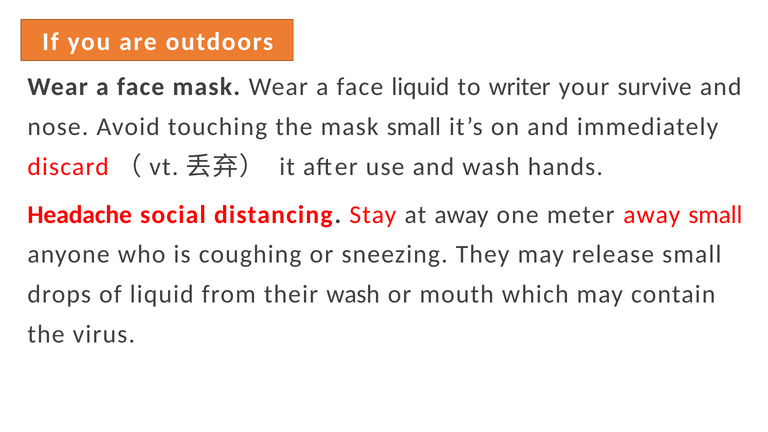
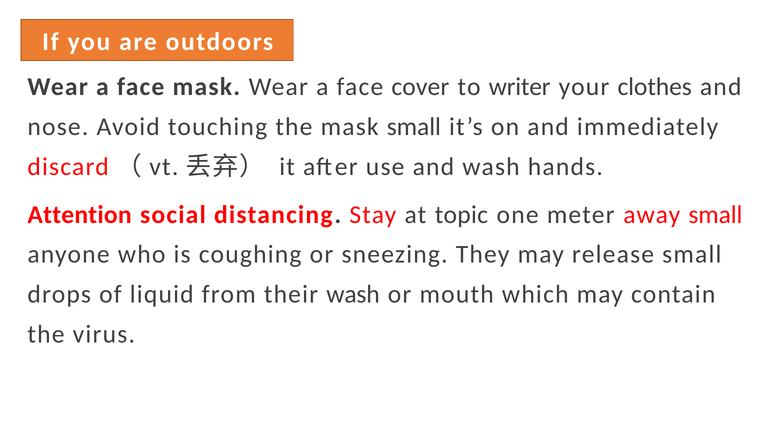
face liquid: liquid -> cover
survive: survive -> clothes
Headache: Headache -> Attention
at away: away -> topic
